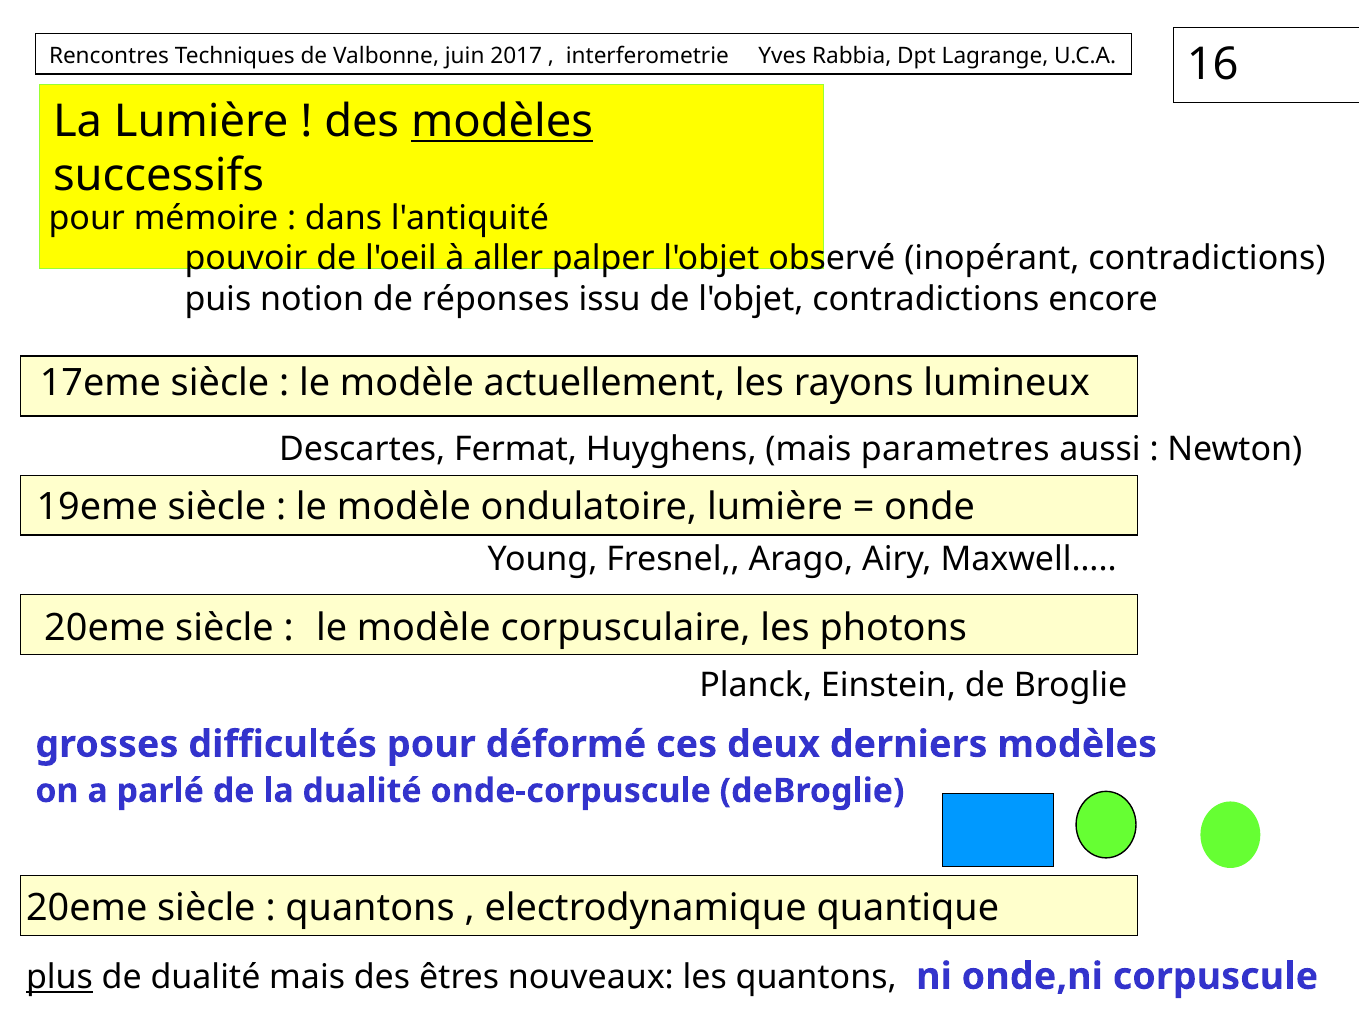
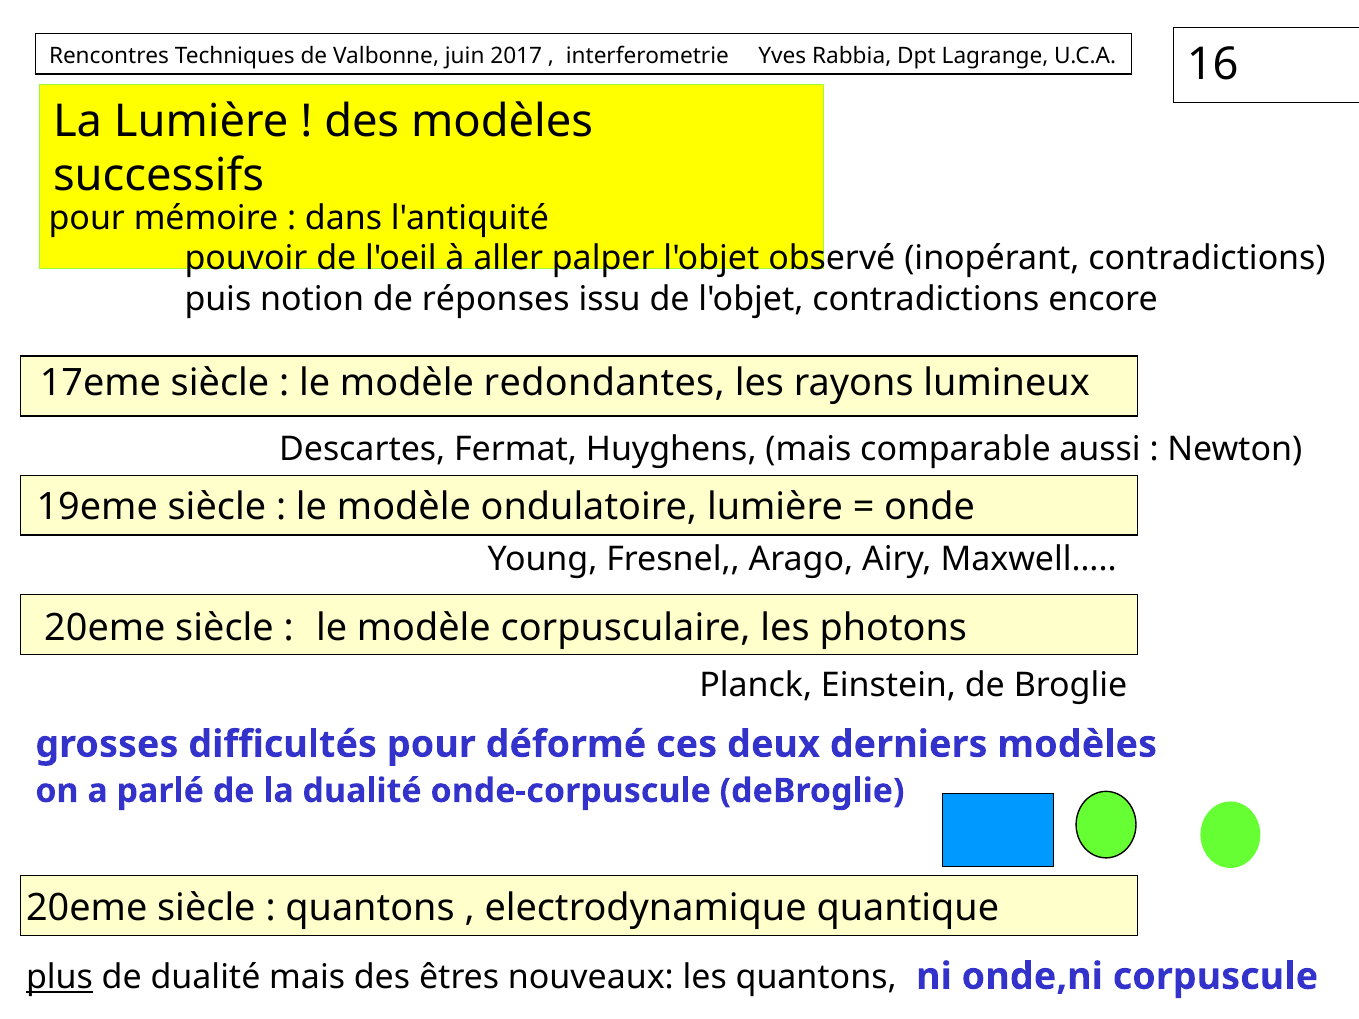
modèles at (502, 122) underline: present -> none
actuellement: actuellement -> redondantes
parametres: parametres -> comparable
